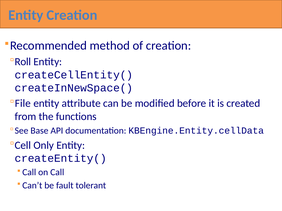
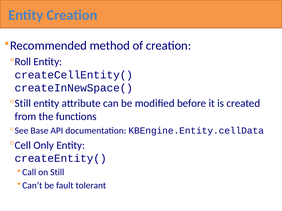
File at (23, 104): File -> Still
on Call: Call -> Still
